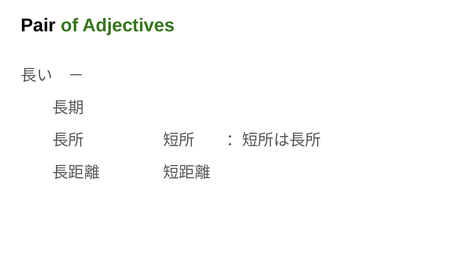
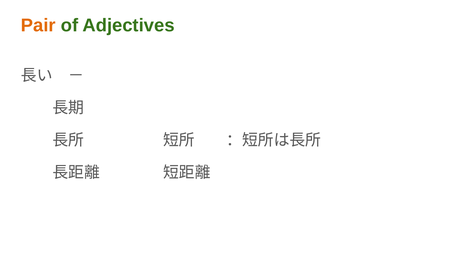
Pair colour: black -> orange
